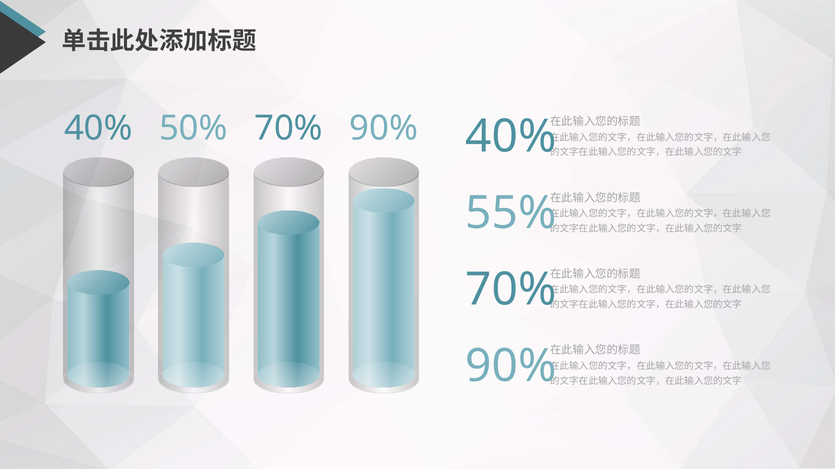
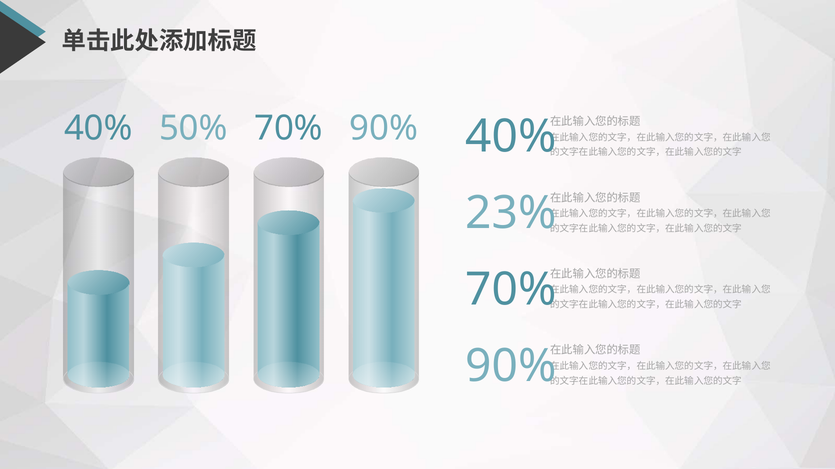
55%: 55% -> 23%
